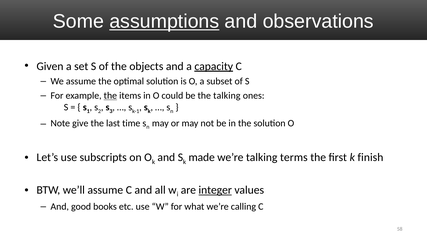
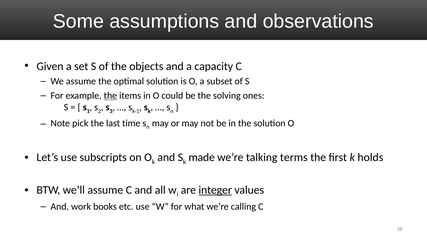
assumptions underline: present -> none
capacity underline: present -> none
the talking: talking -> solving
give: give -> pick
finish: finish -> holds
good: good -> work
